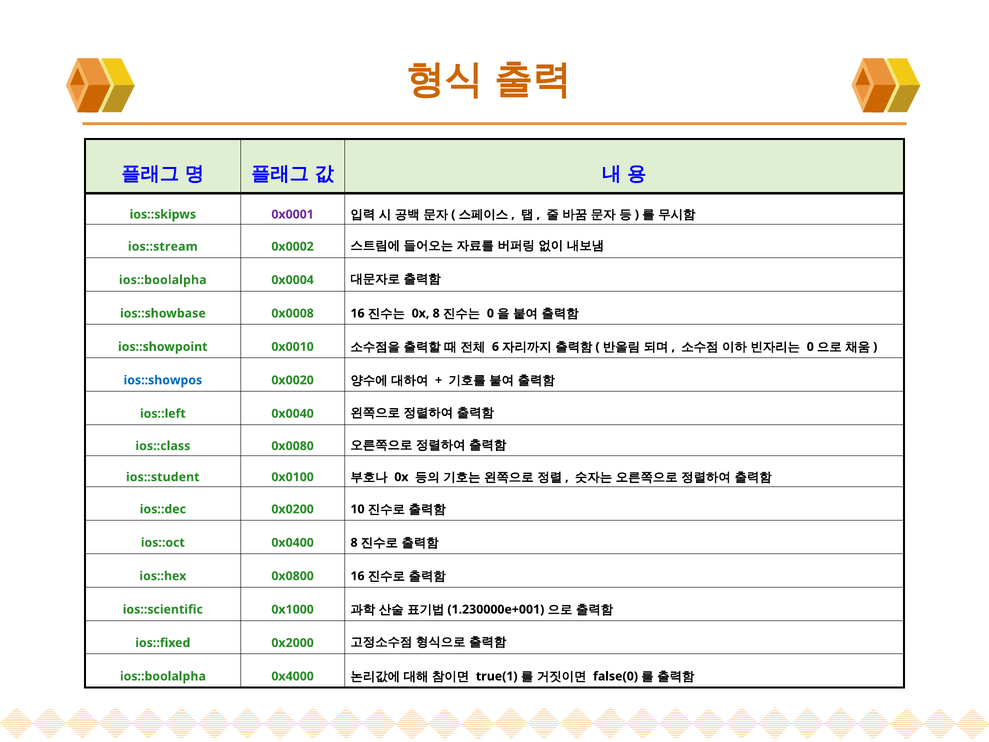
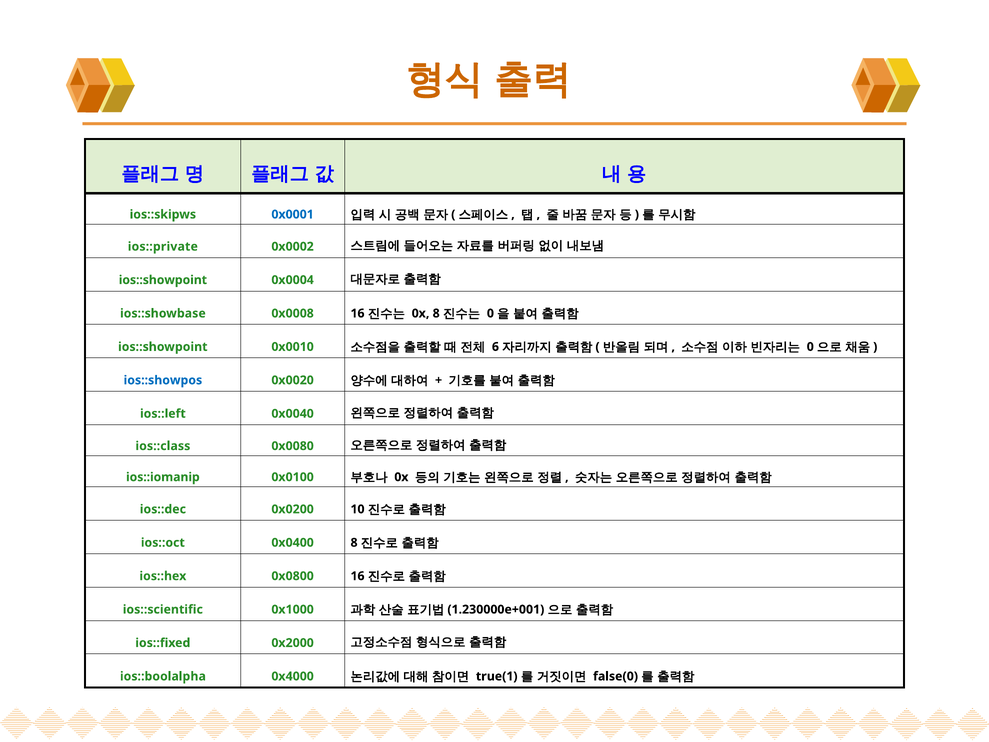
0x0001 colour: purple -> blue
ios::stream: ios::stream -> ios::private
ios::boolalpha at (163, 280): ios::boolalpha -> ios::showpoint
ios::student: ios::student -> ios::iomanip
